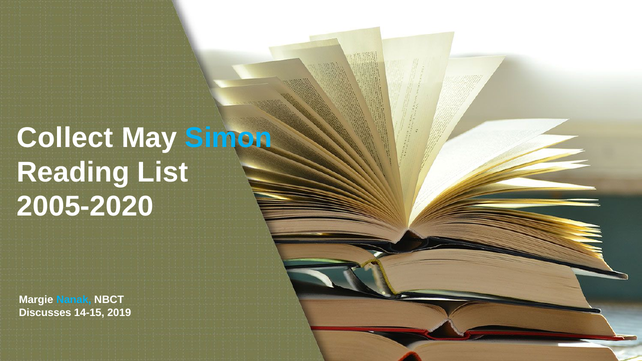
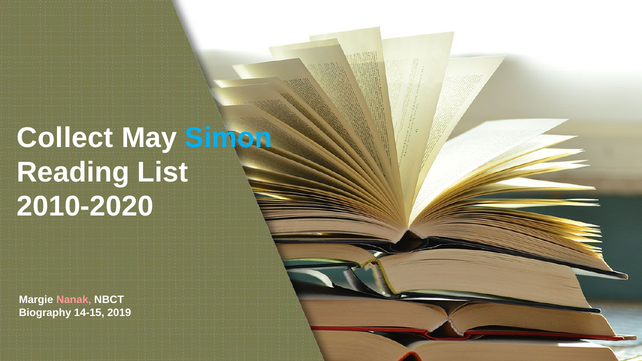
2005-2020: 2005-2020 -> 2010-2020
Nanak colour: light blue -> pink
Discusses: Discusses -> Biography
